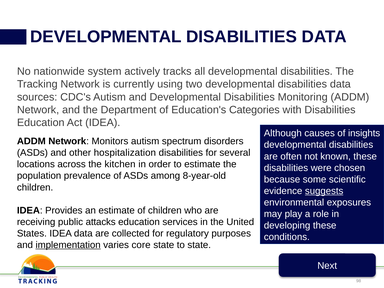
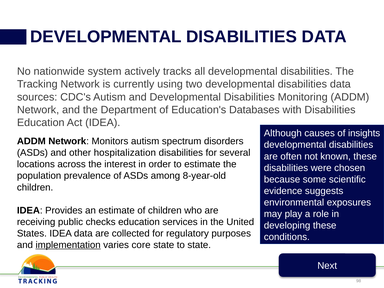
Categories: Categories -> Databases
kitchen: kitchen -> interest
suggests underline: present -> none
attacks: attacks -> checks
